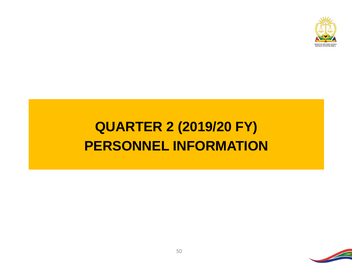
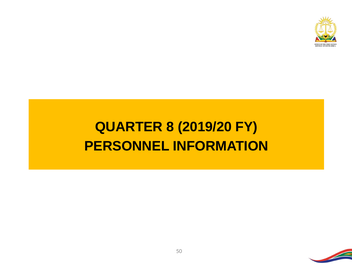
2: 2 -> 8
